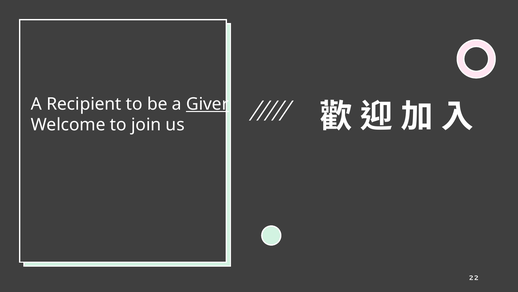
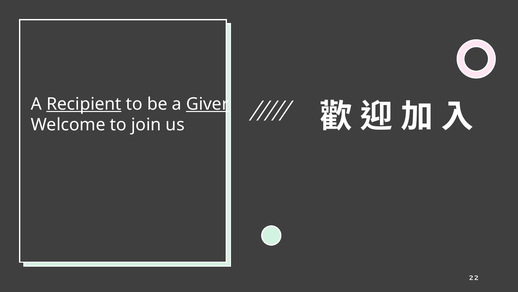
Recipient underline: none -> present
